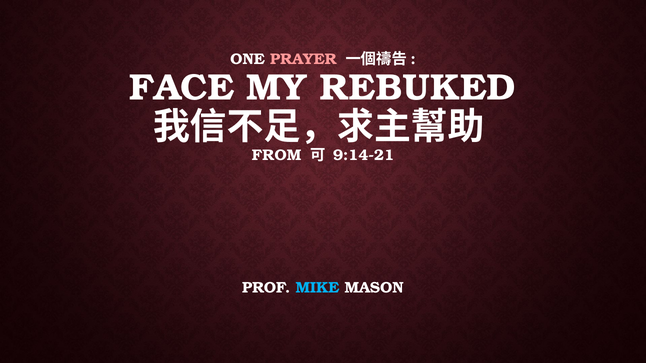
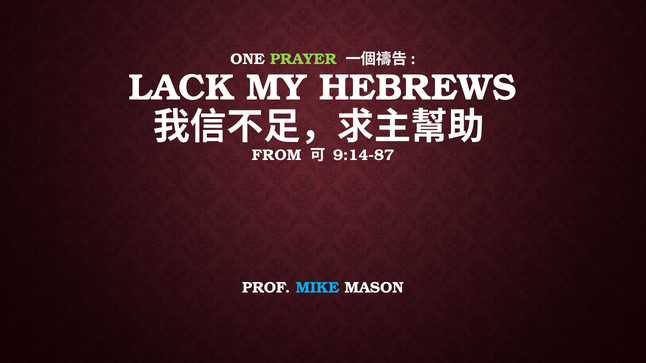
PRAYER colour: pink -> light green
FACE: FACE -> LACK
REBUKED: REBUKED -> HEBREWS
9:14-21: 9:14-21 -> 9:14-87
